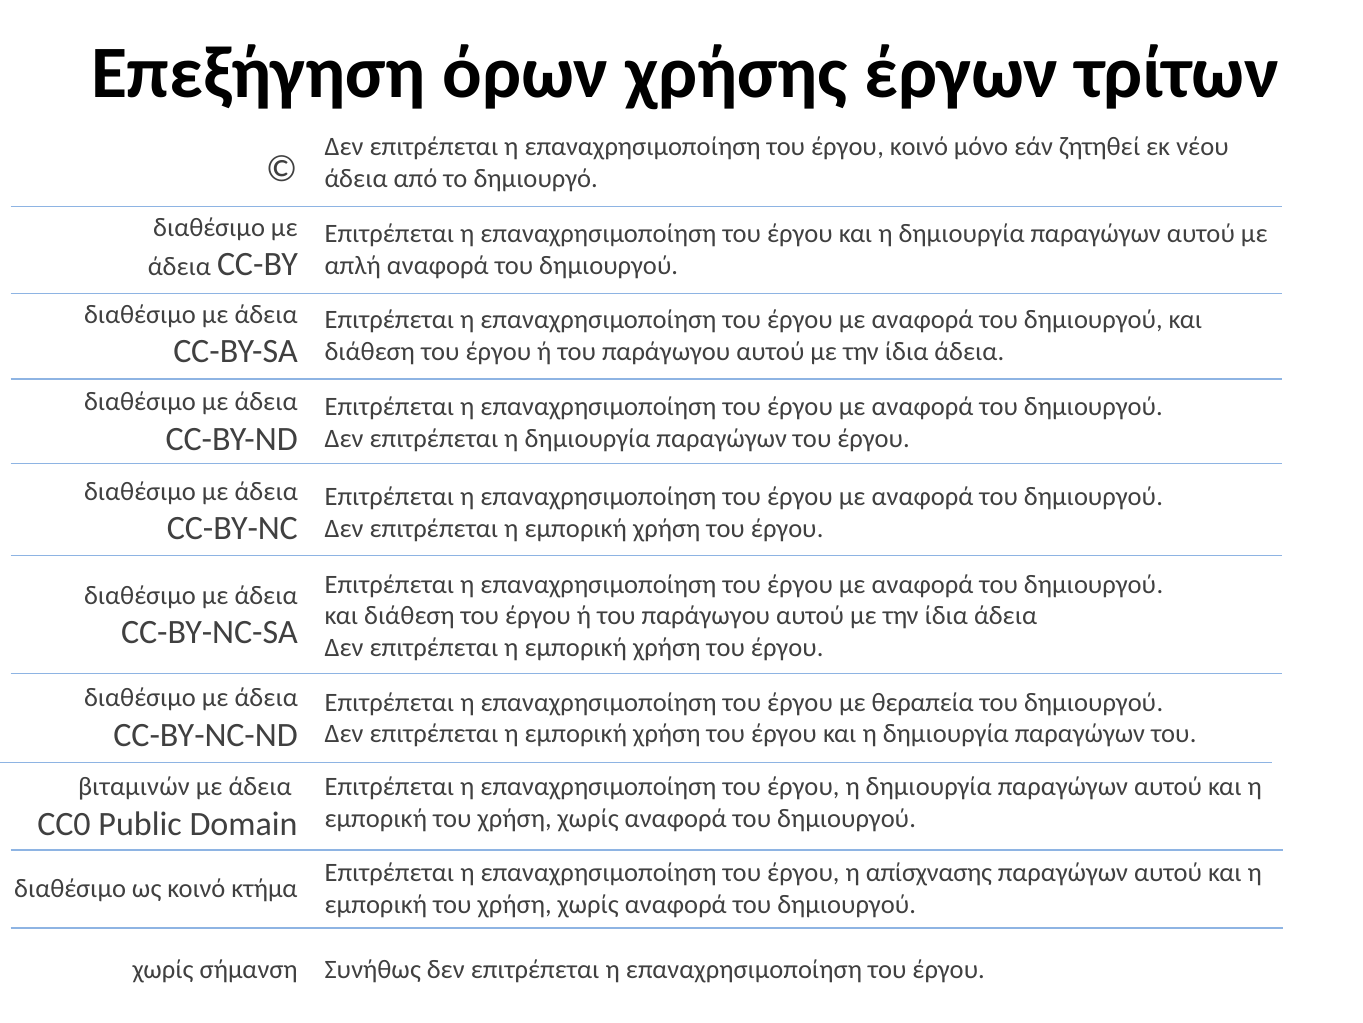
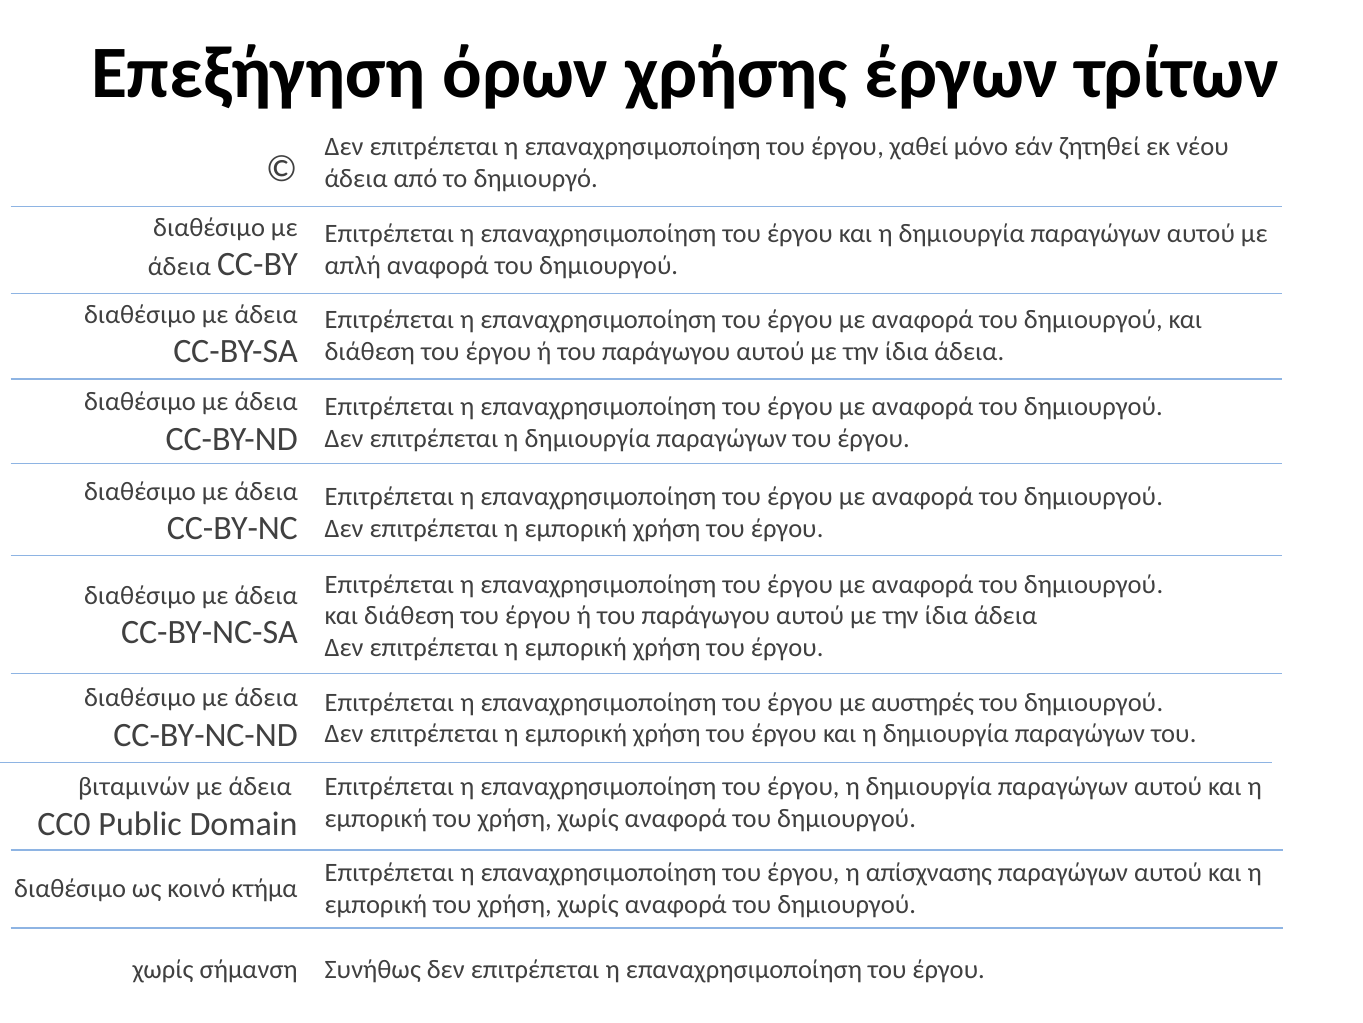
έργου κοινό: κοινό -> χαθεί
θεραπεία: θεραπεία -> αυστηρές
